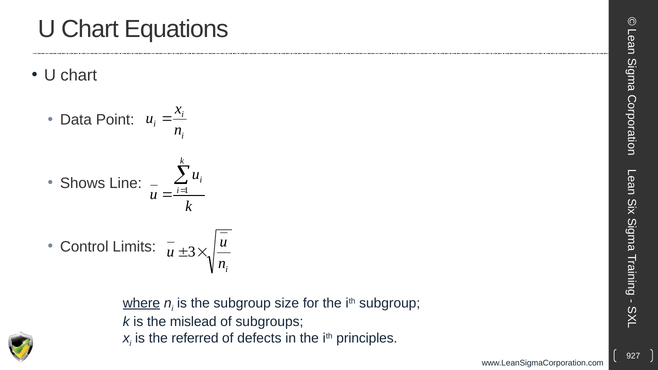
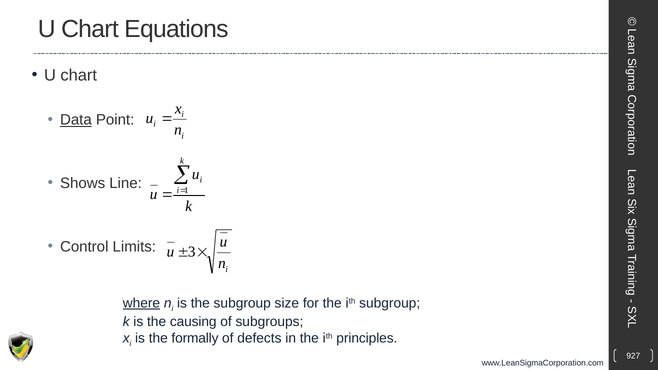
Data underline: none -> present
mislead: mislead -> causing
referred: referred -> formally
